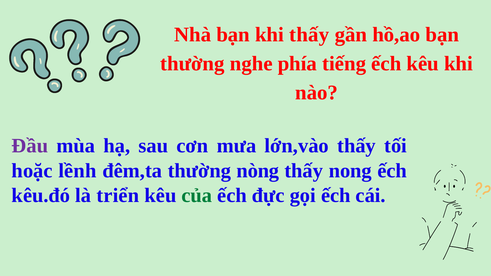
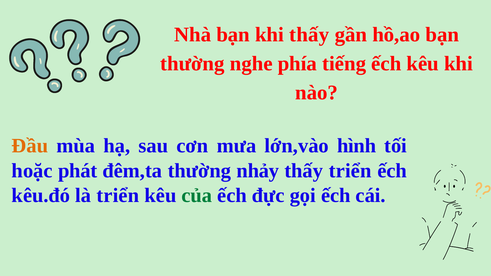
Đầu colour: purple -> orange
lớn,vào thấy: thấy -> hình
lềnh: lềnh -> phát
nòng: nòng -> nhảy
thấy nong: nong -> triển
